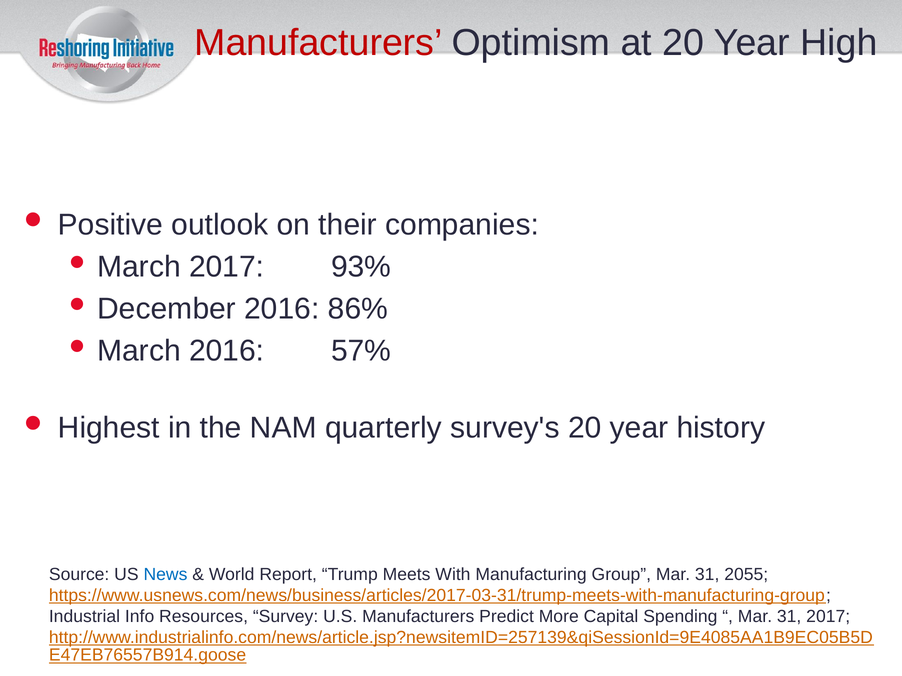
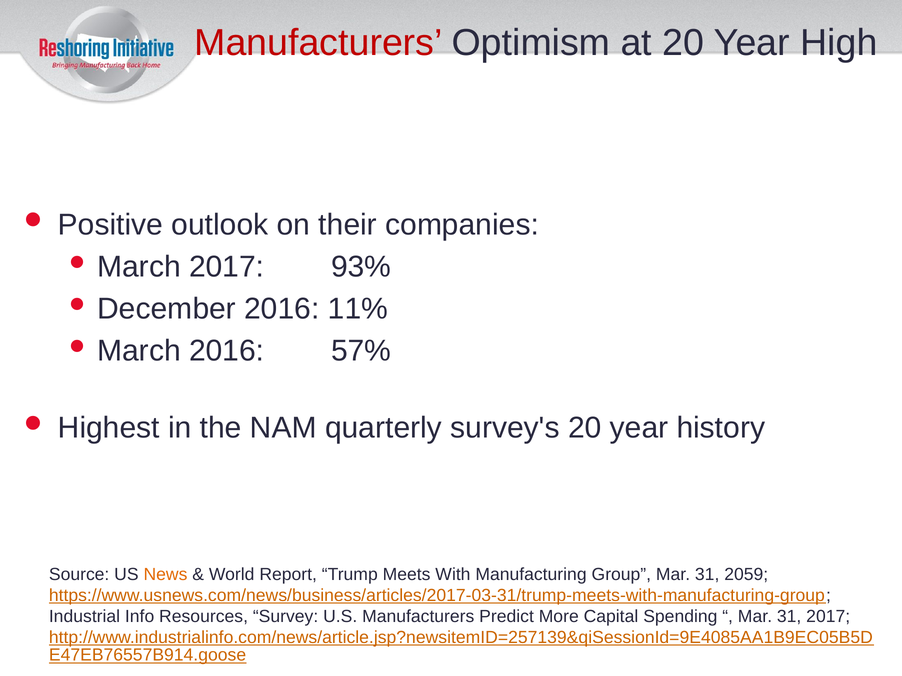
86%: 86% -> 11%
News colour: blue -> orange
2055: 2055 -> 2059
